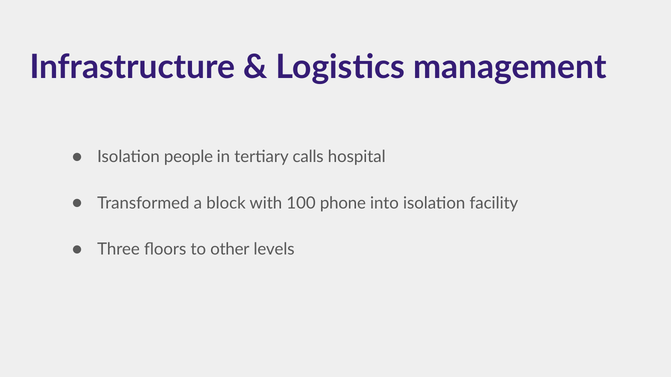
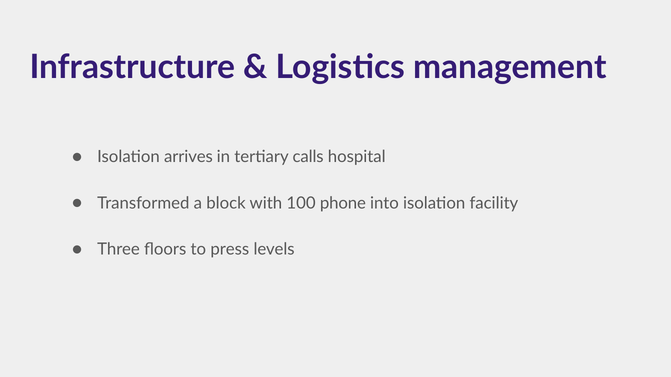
people: people -> arrives
other: other -> press
